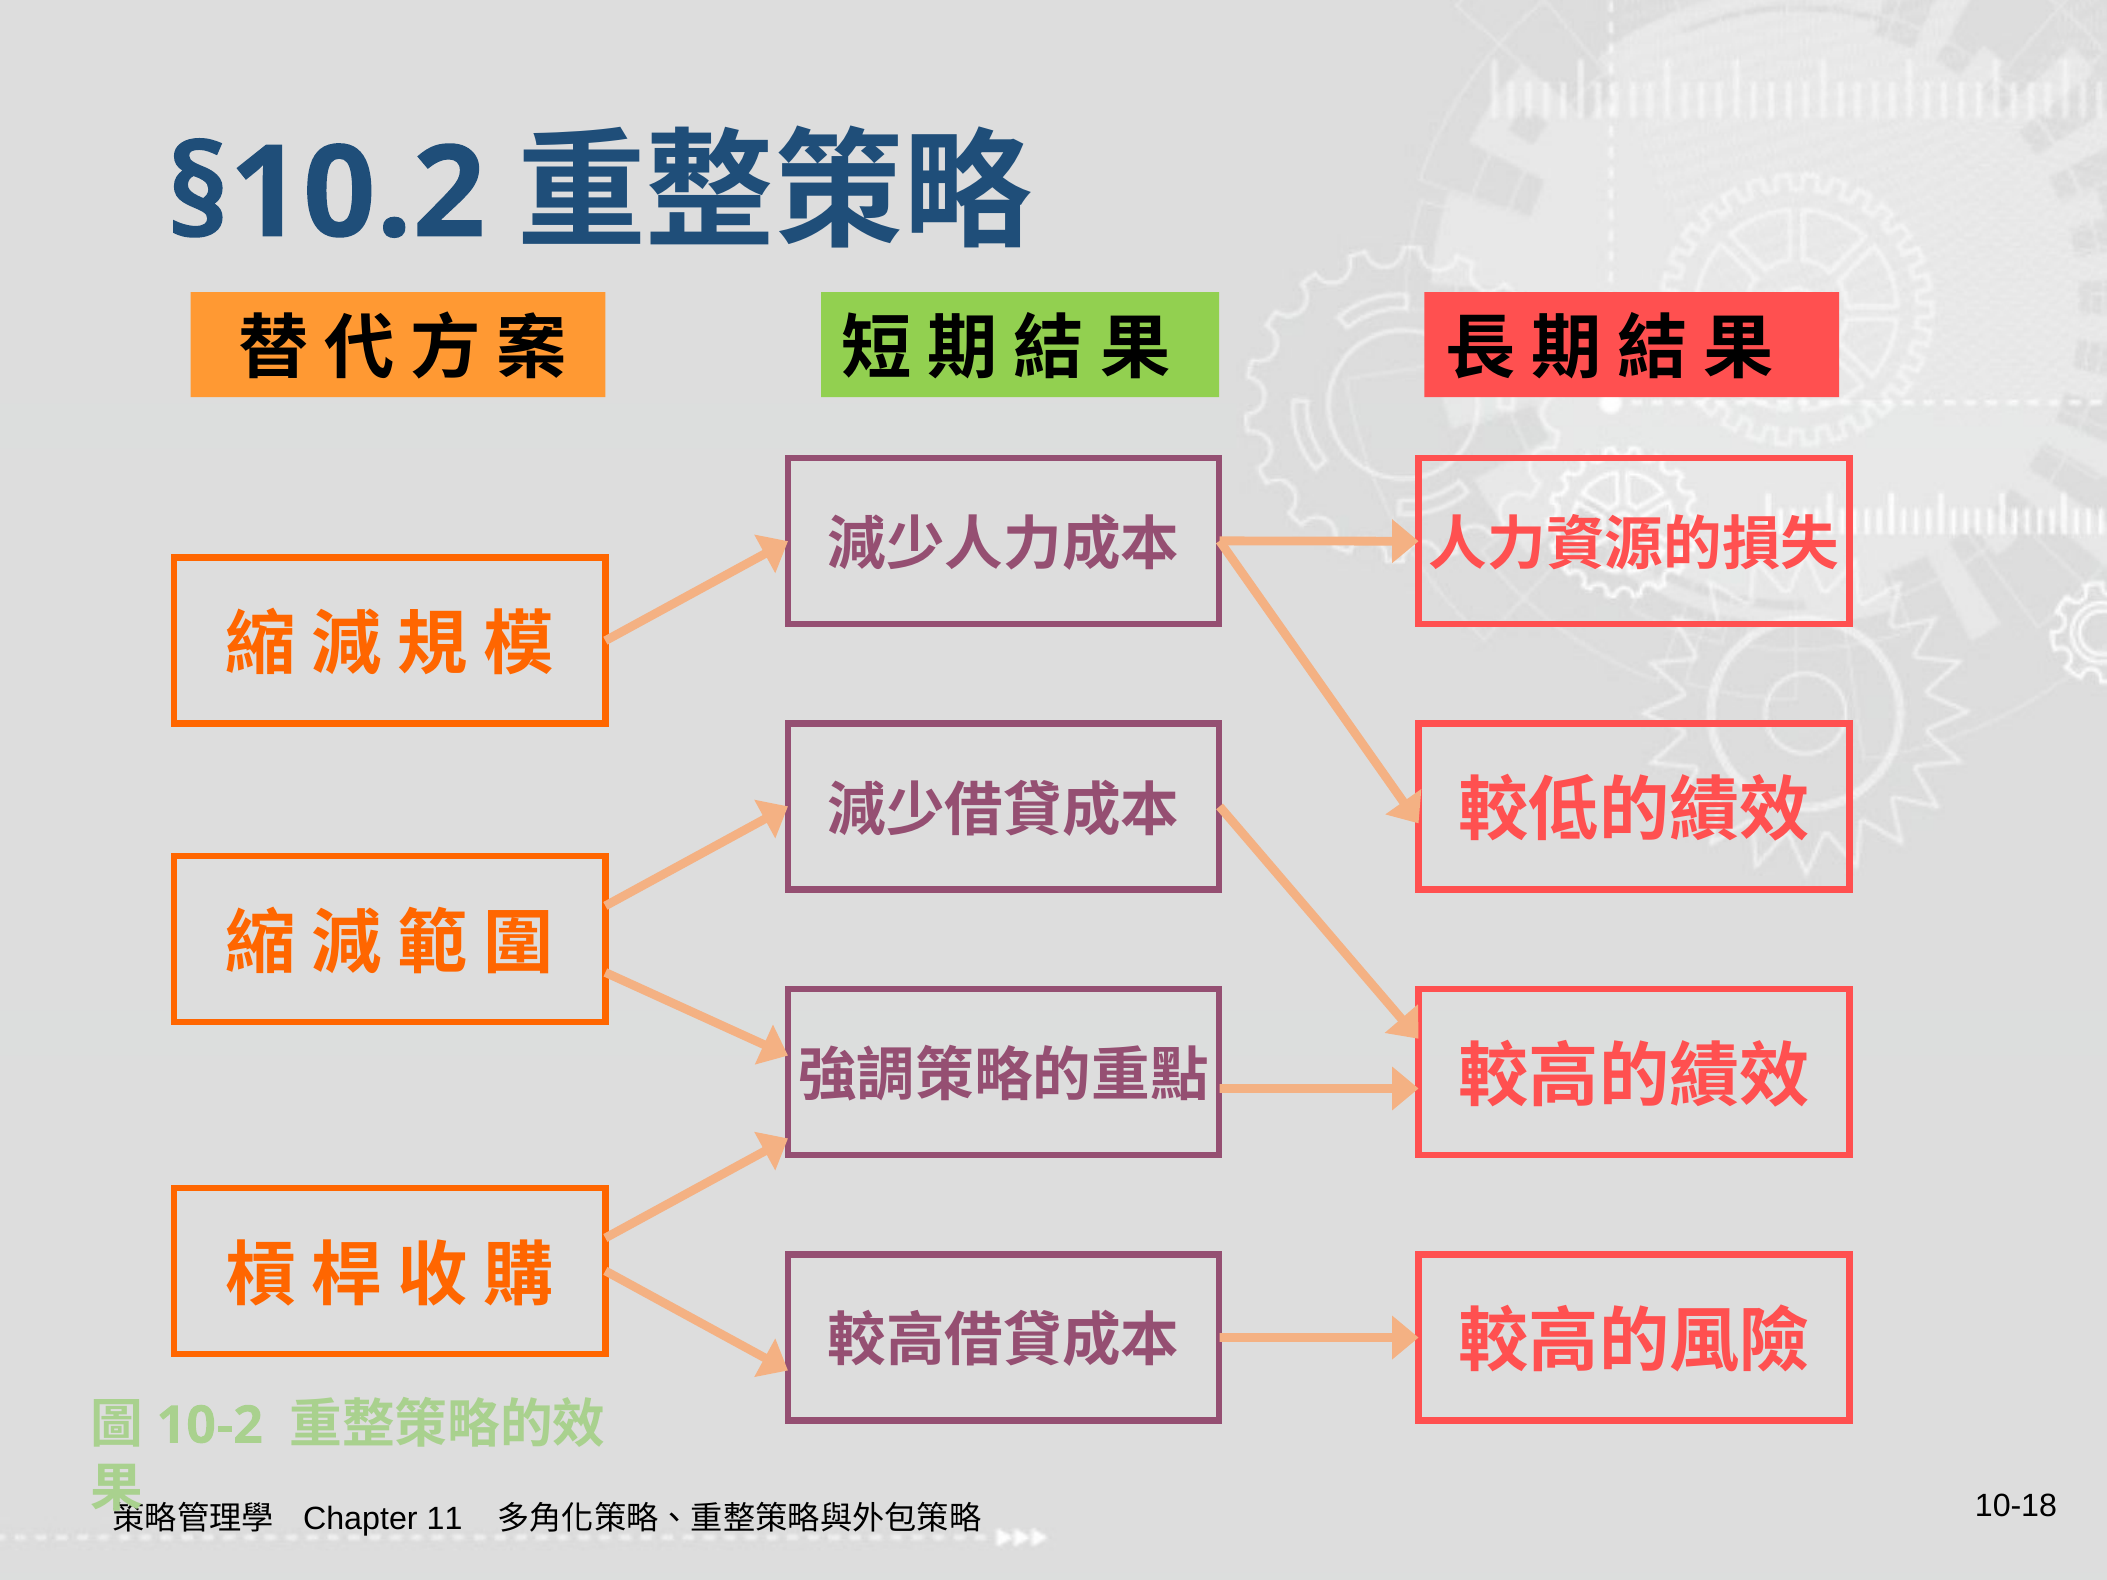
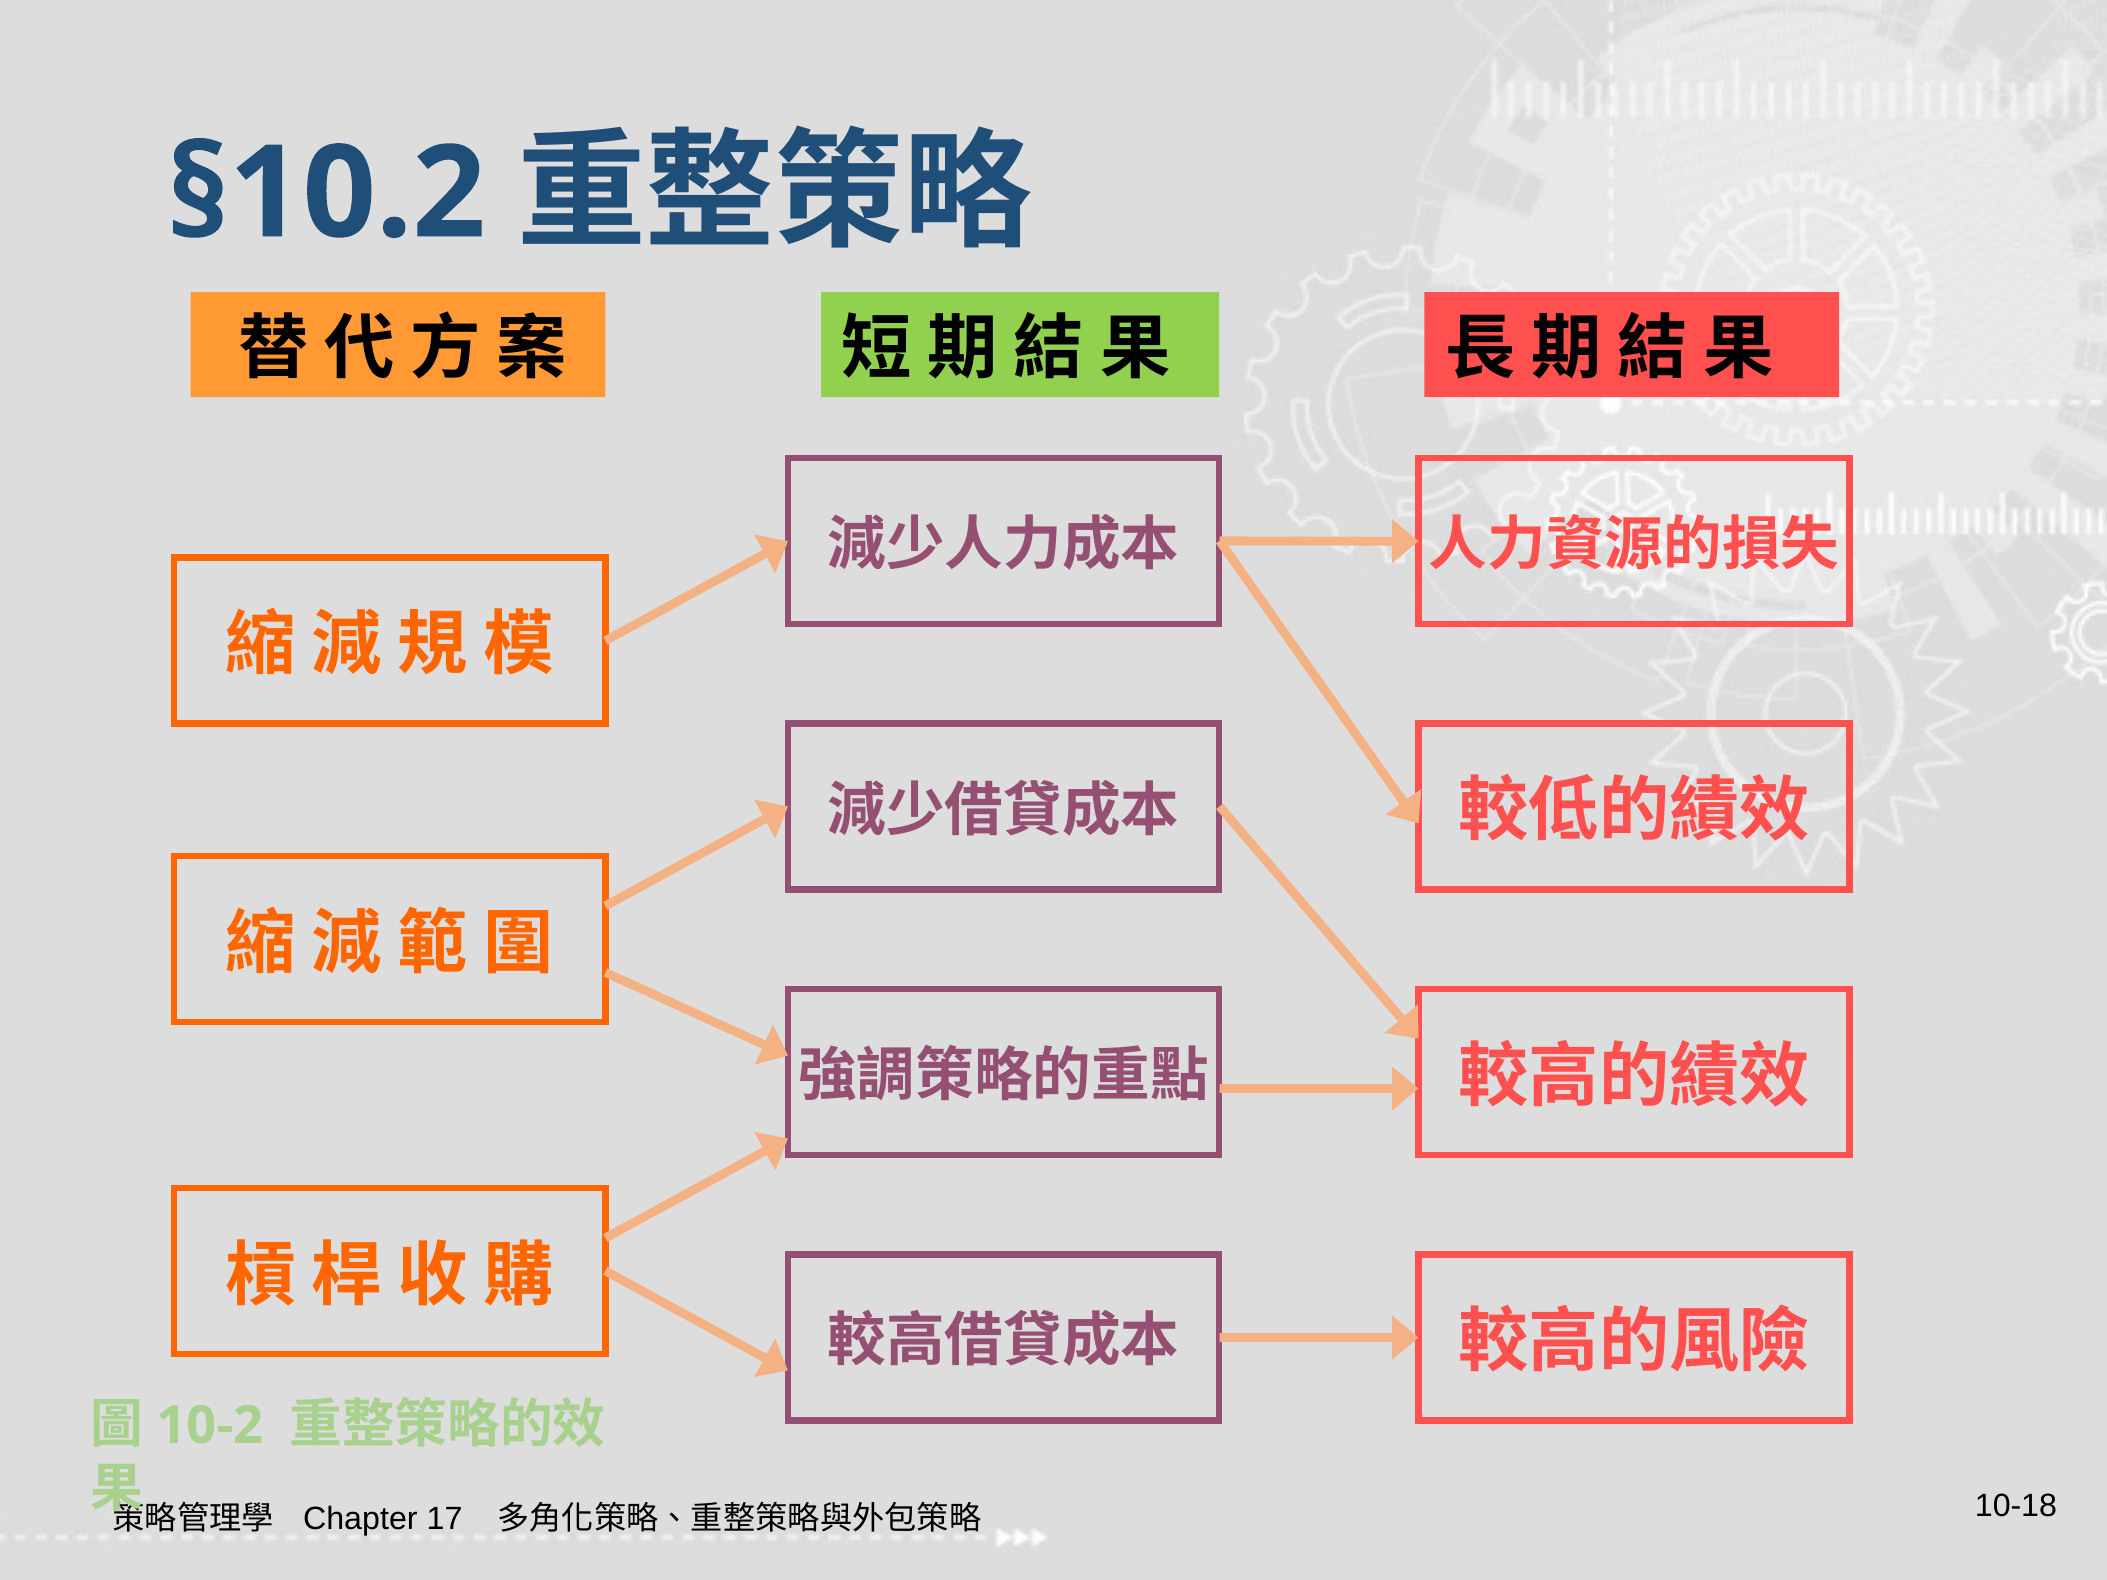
11: 11 -> 17
